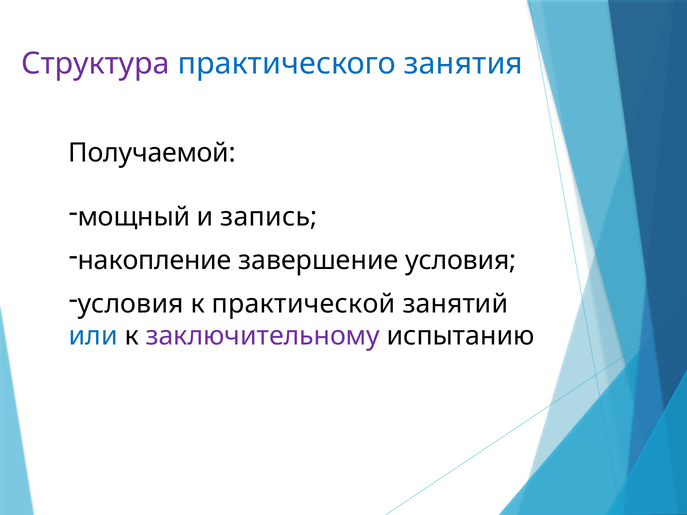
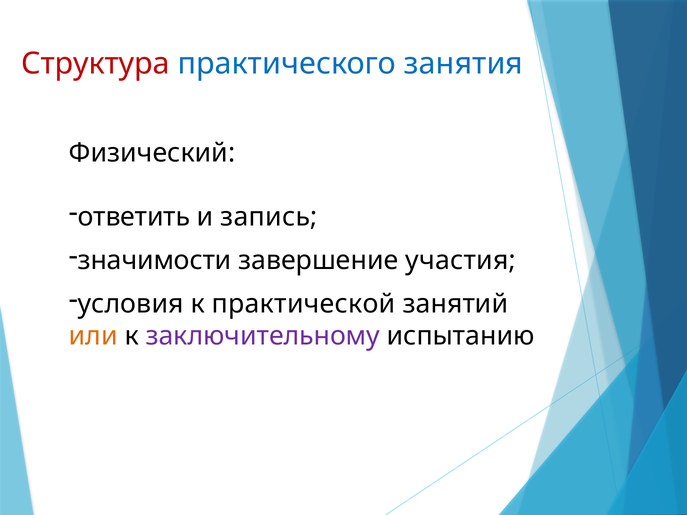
Структура colour: purple -> red
Получаемой: Получаемой -> Физический
мощный: мощный -> ответить
накопление: накопление -> значимости
завершение условия: условия -> участия
или colour: blue -> orange
